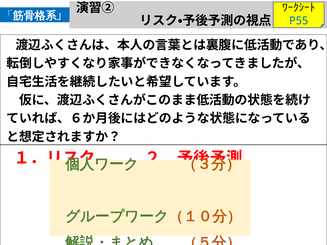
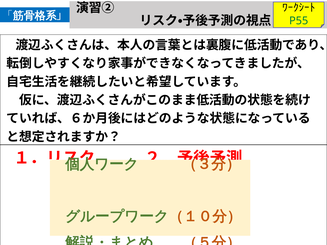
P55 colour: blue -> green
